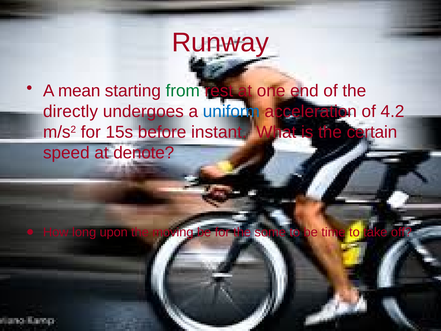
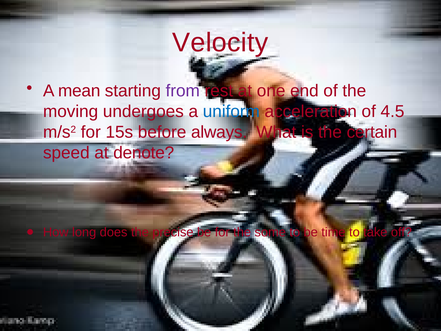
Runway: Runway -> Velocity
from colour: green -> purple
directly: directly -> moving
4.2: 4.2 -> 4.5
instant: instant -> always
upon: upon -> does
moving: moving -> precise
